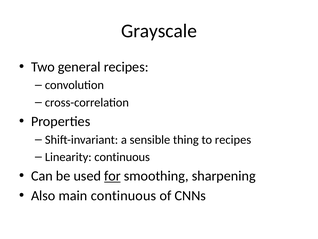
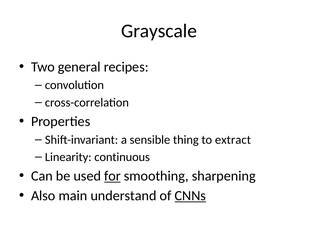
to recipes: recipes -> extract
main continuous: continuous -> understand
CNNs underline: none -> present
